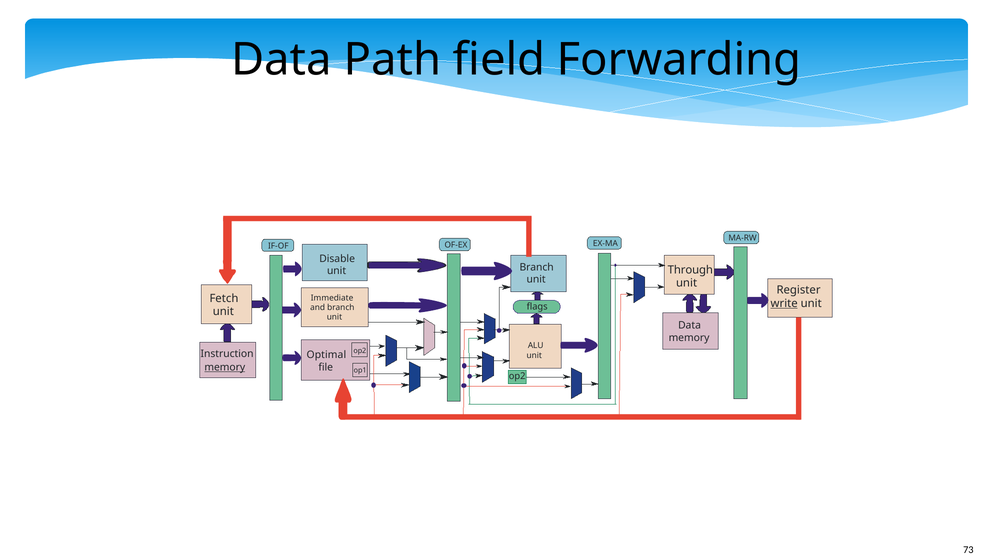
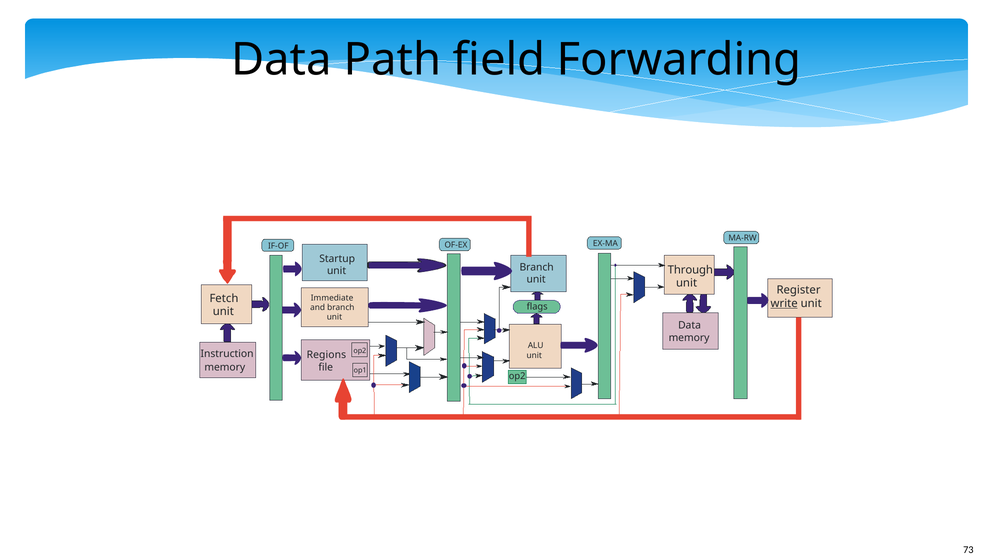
Disable: Disable -> Startup
Optimal: Optimal -> Regions
memory at (225, 367) underline: present -> none
